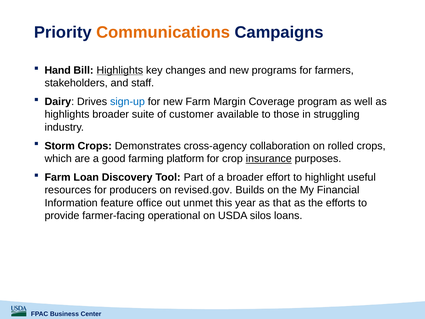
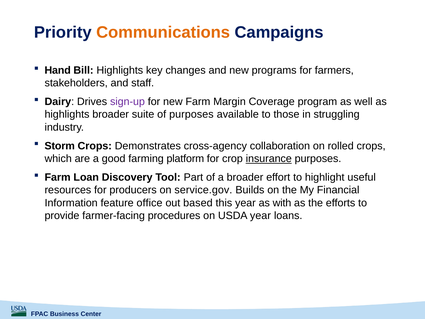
Highlights at (120, 70) underline: present -> none
sign-up colour: blue -> purple
of customer: customer -> purposes
revised.gov: revised.gov -> service.gov
unmet: unmet -> based
that: that -> with
operational: operational -> procedures
USDA silos: silos -> year
